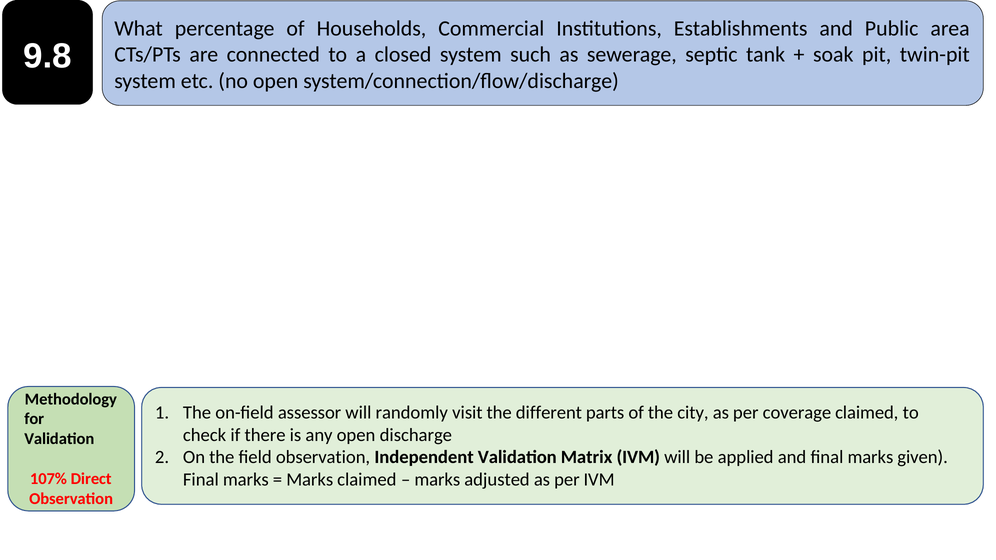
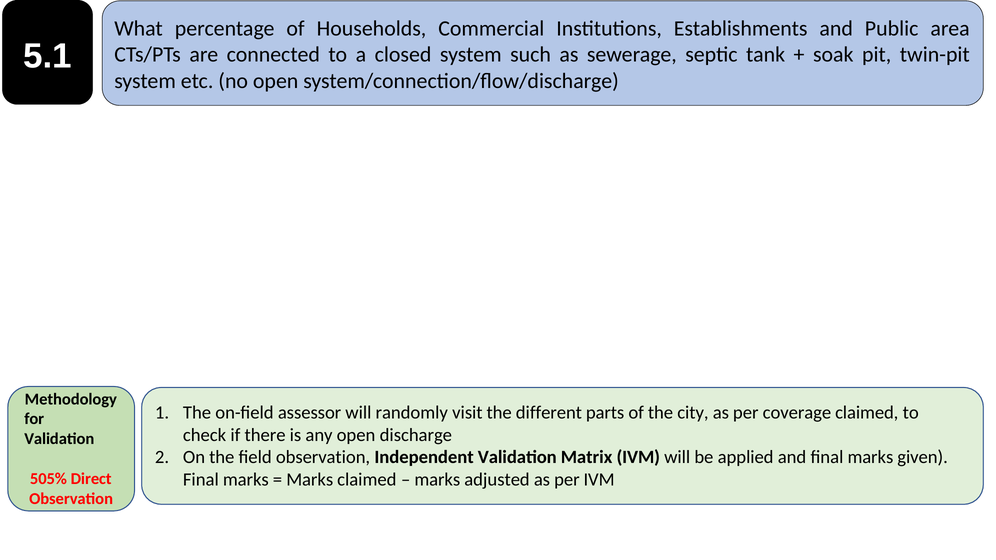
9.8: 9.8 -> 5.1
107%: 107% -> 505%
